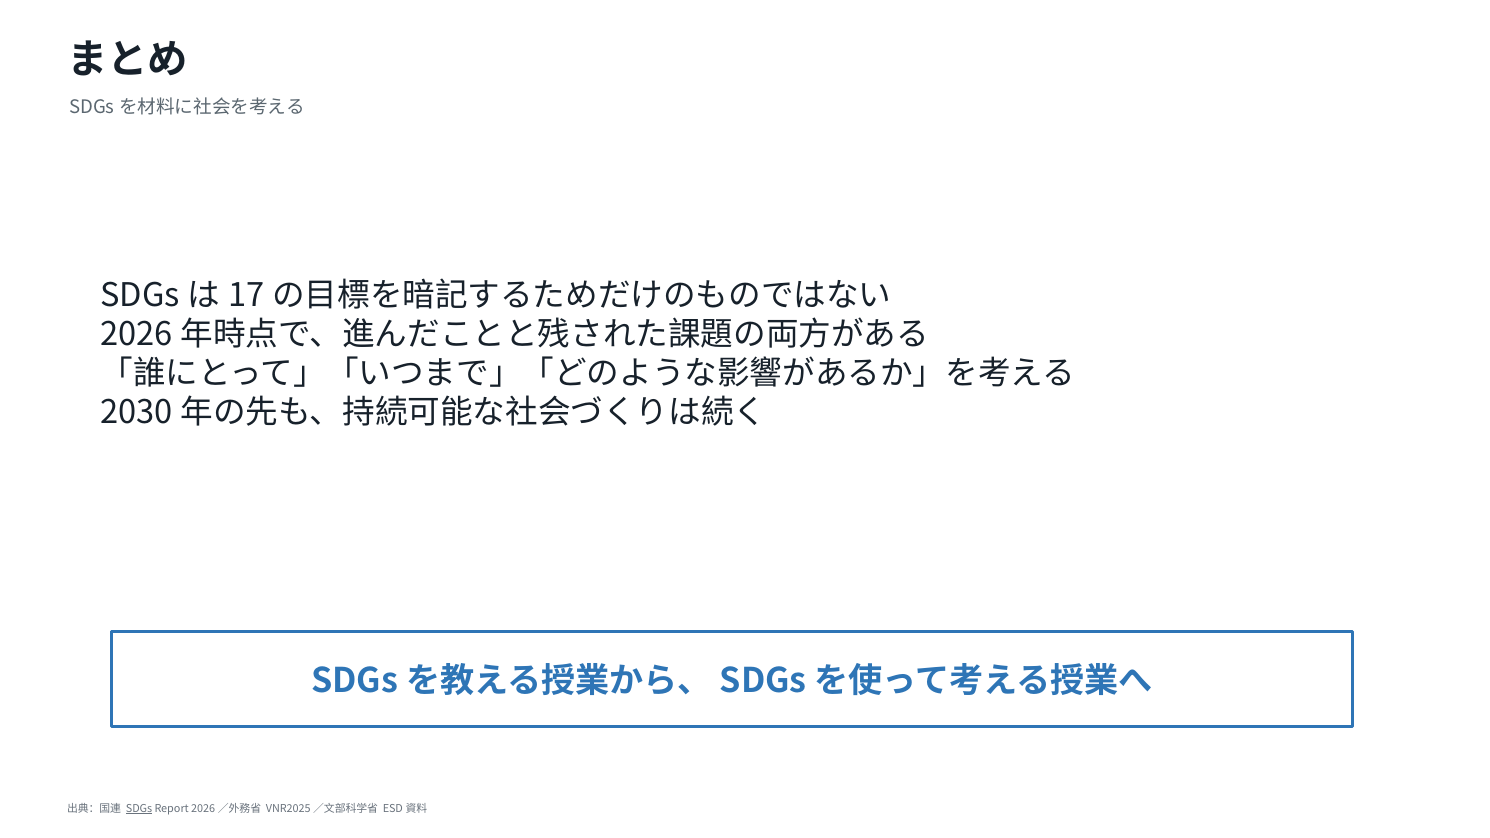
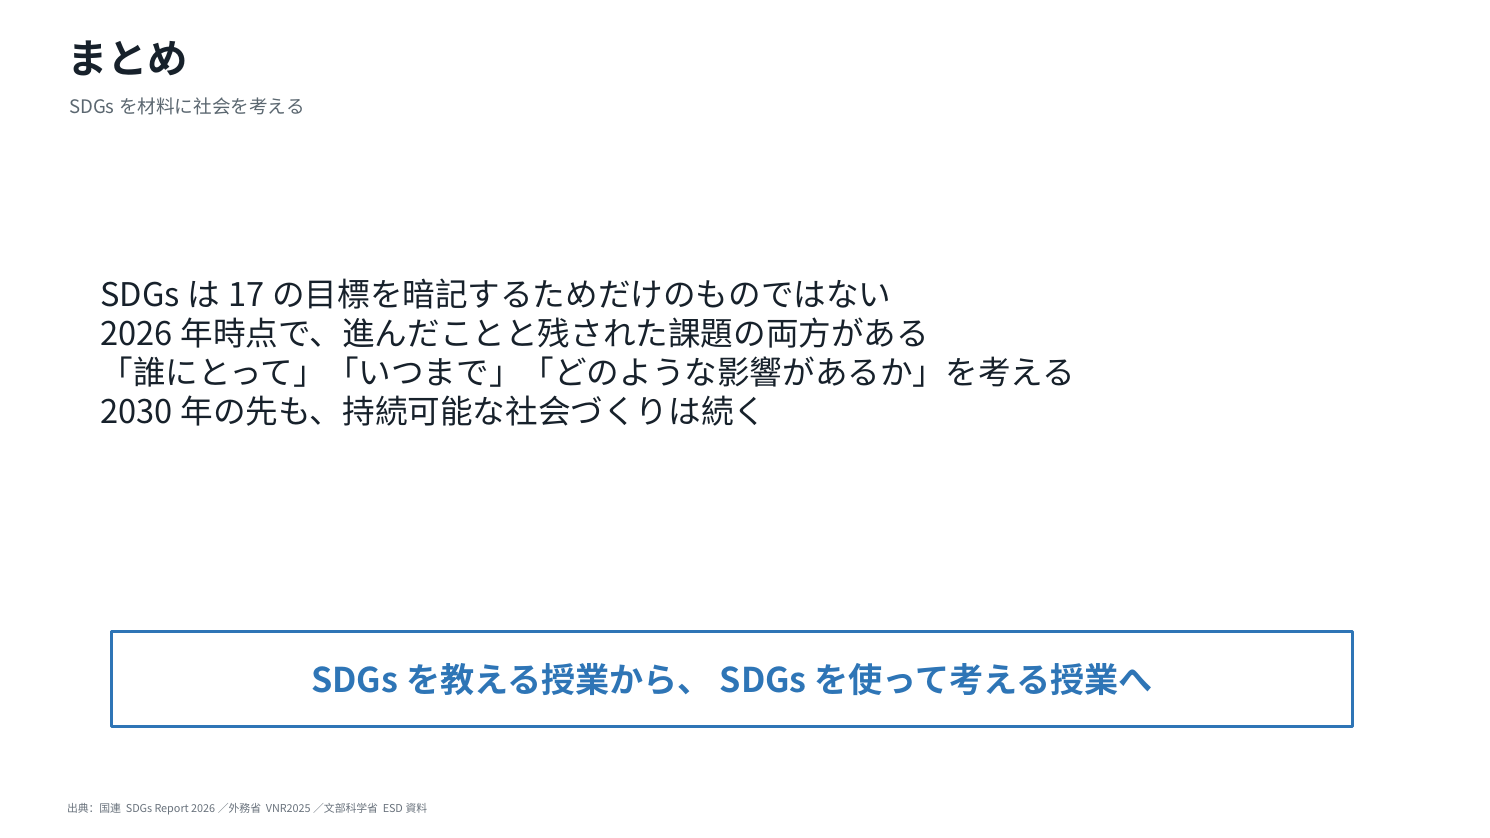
SDGs underline: present -> none
